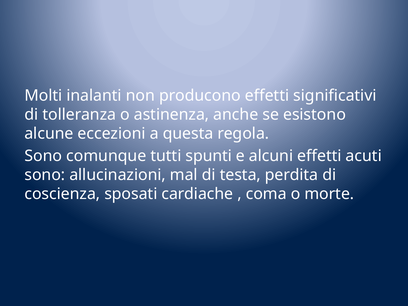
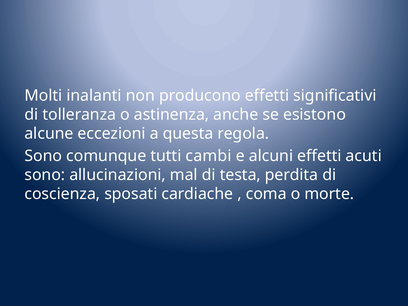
spunti: spunti -> cambi
